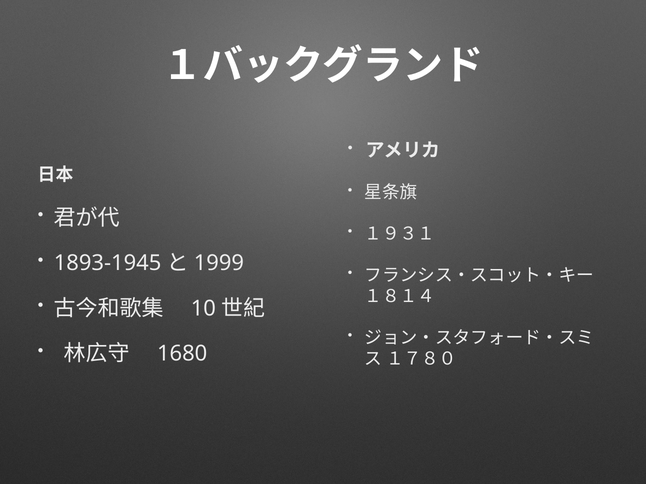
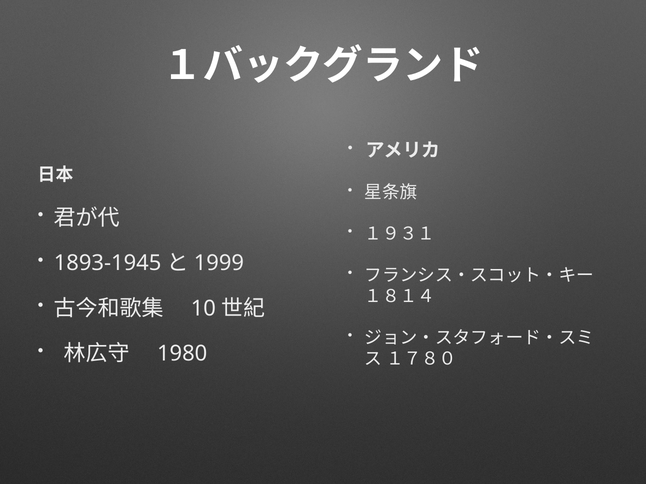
1680: 1680 -> 1980
